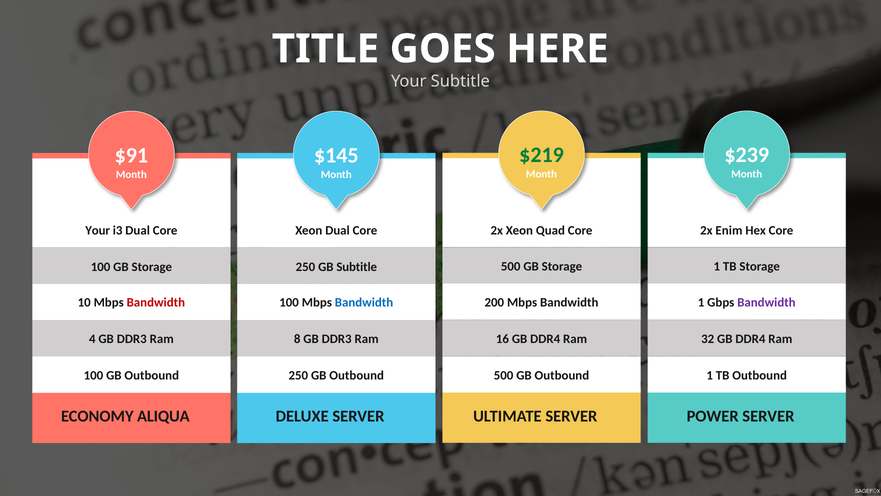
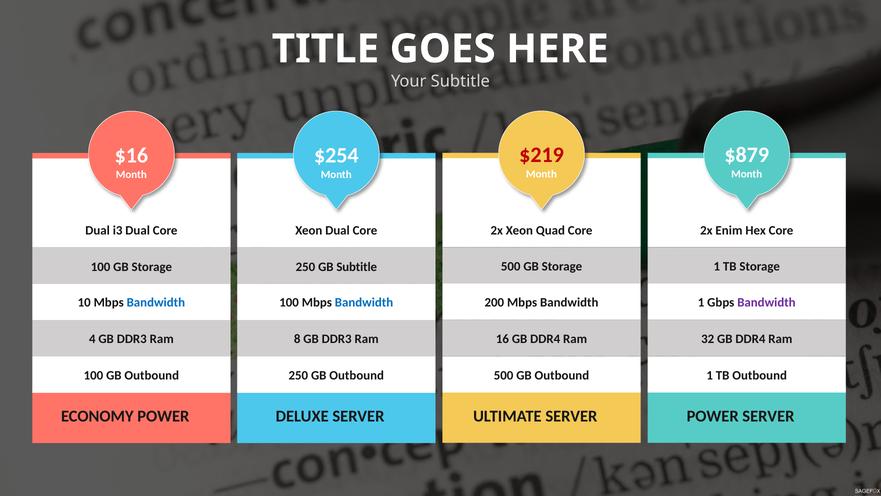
$219 colour: green -> red
$239: $239 -> $879
$91: $91 -> $16
$145: $145 -> $254
Your at (98, 230): Your -> Dual
Bandwidth at (156, 302) colour: red -> blue
ECONOMY ALIQUA: ALIQUA -> POWER
